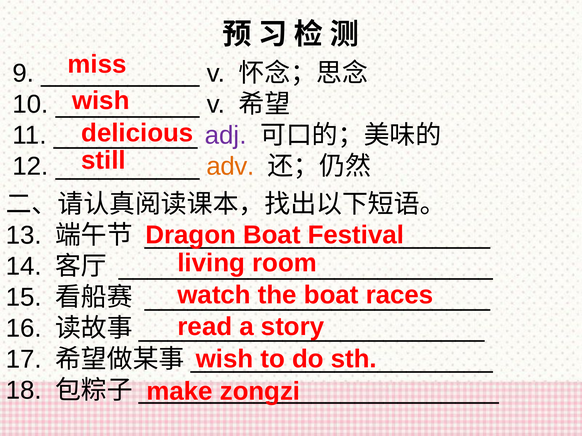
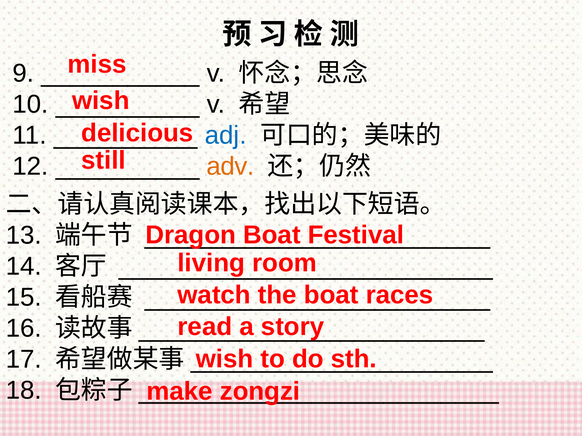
adj colour: purple -> blue
